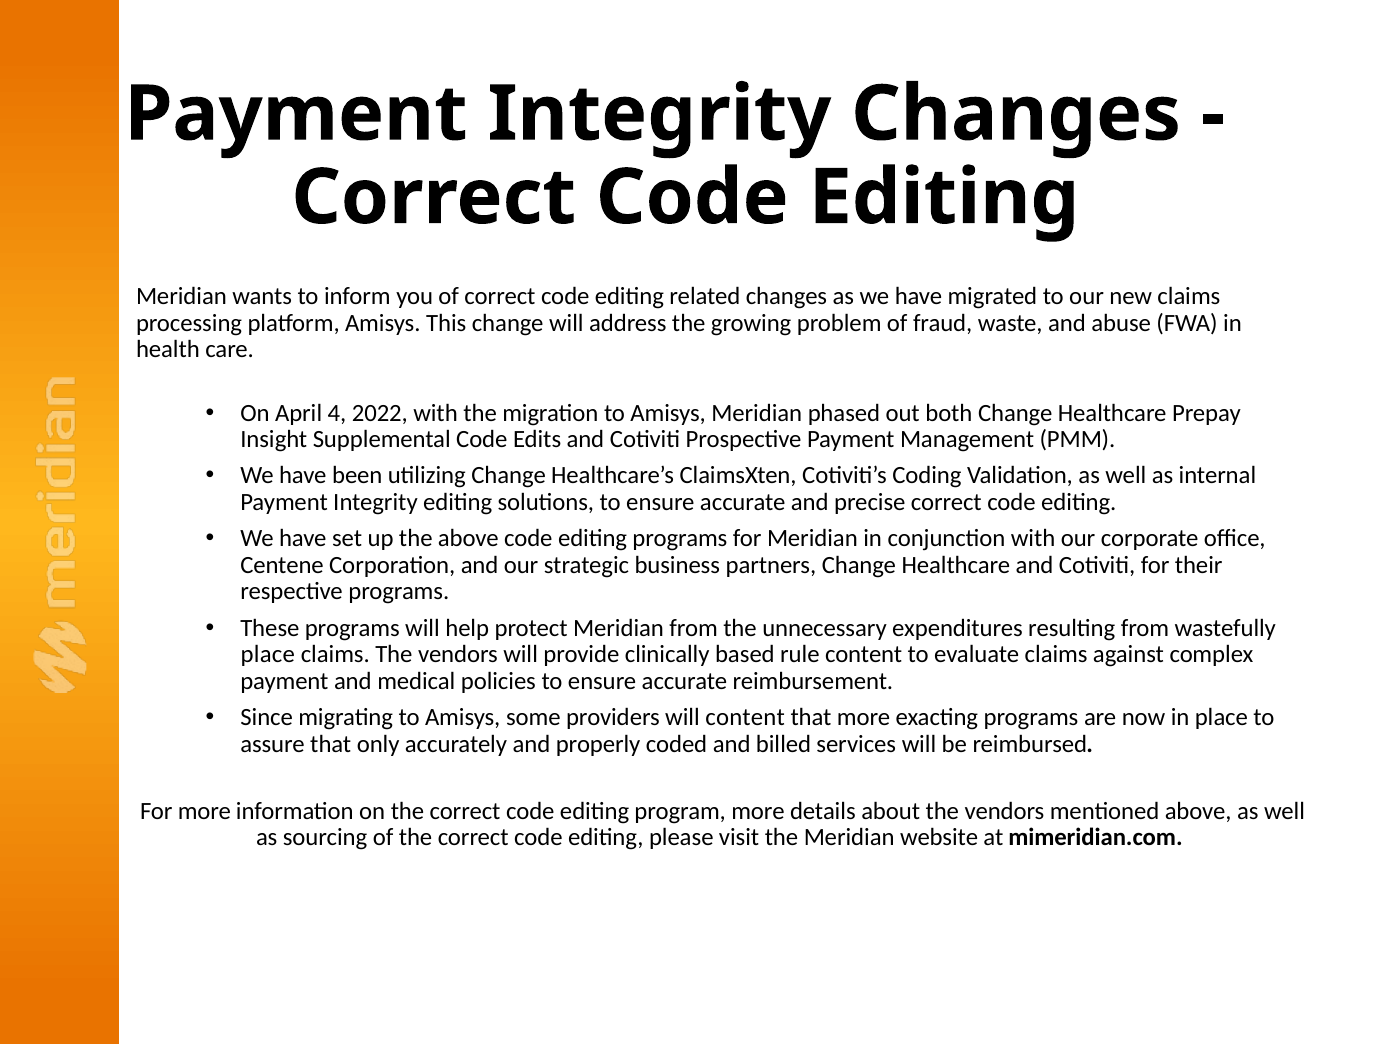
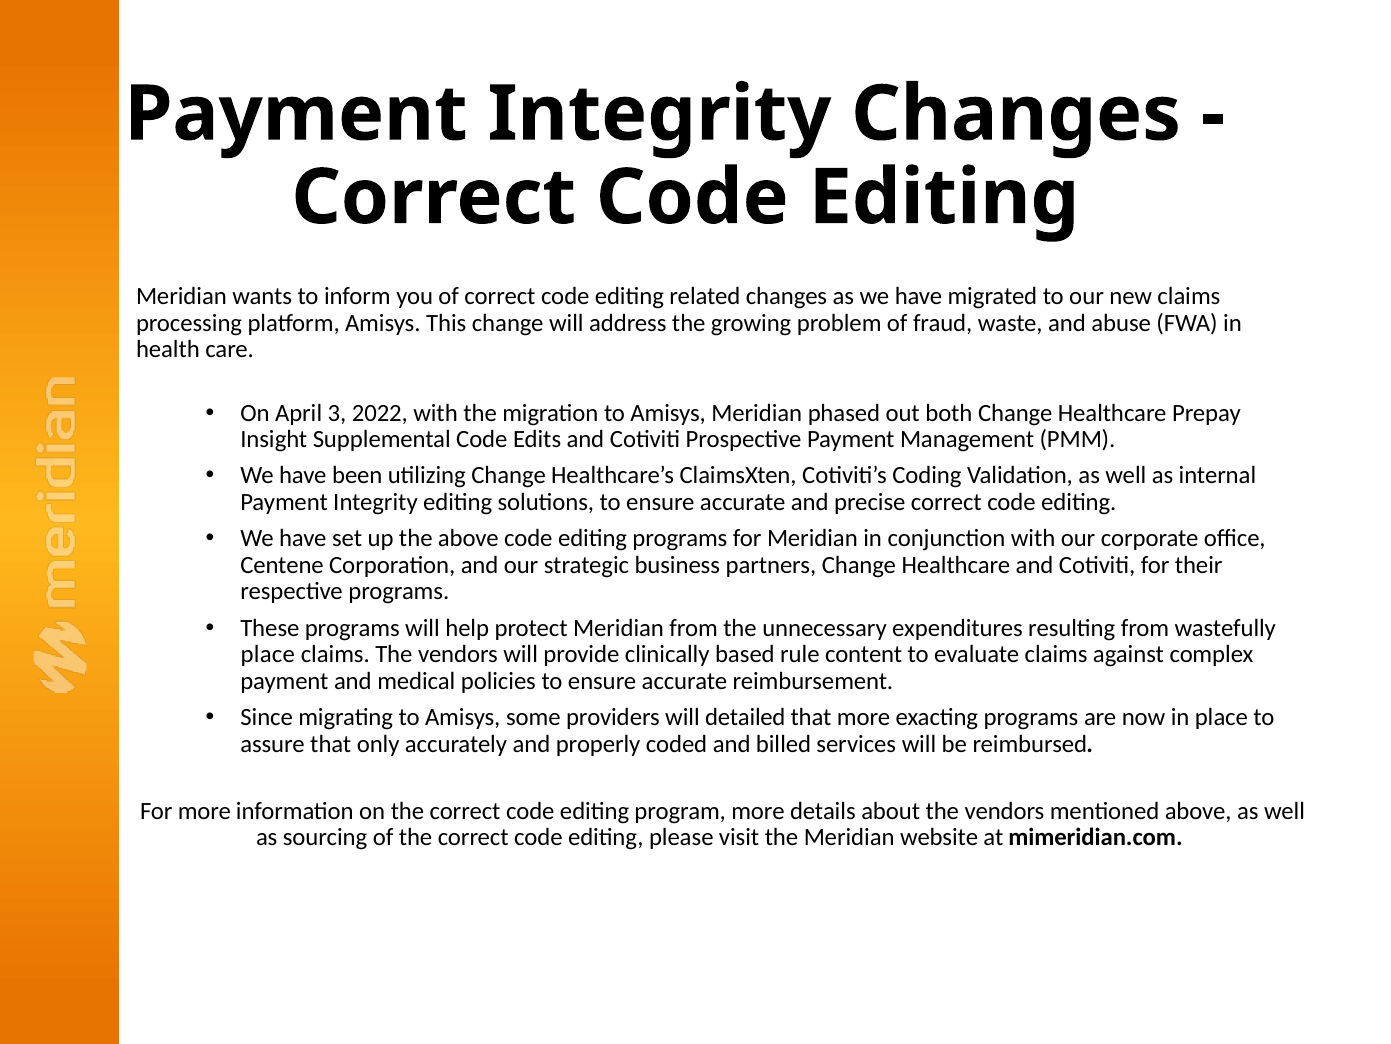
4: 4 -> 3
will content: content -> detailed
